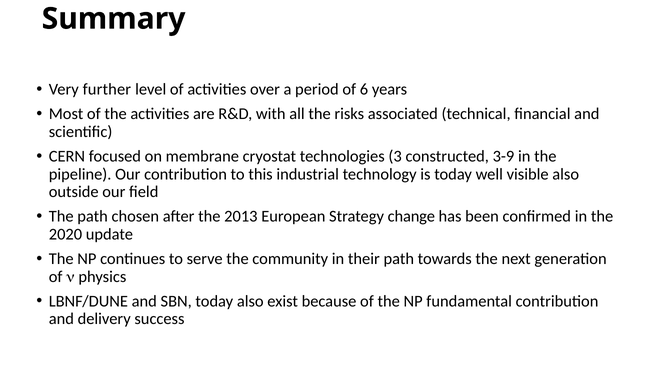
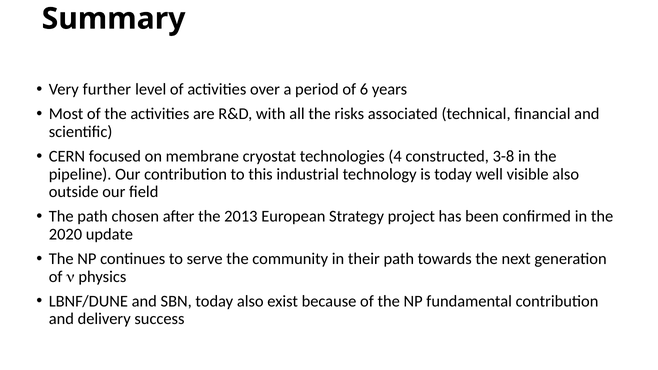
3: 3 -> 4
3-9: 3-9 -> 3-8
change: change -> project
